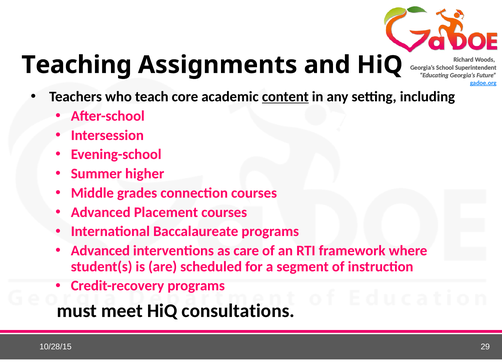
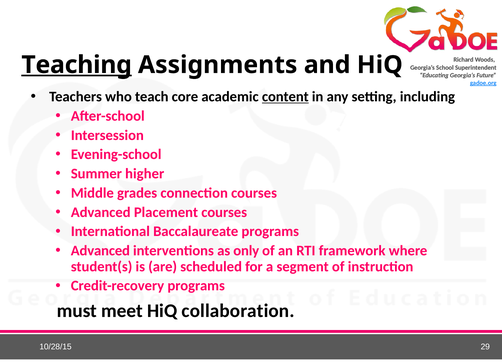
Teaching underline: none -> present
care: care -> only
consultations: consultations -> collaboration
